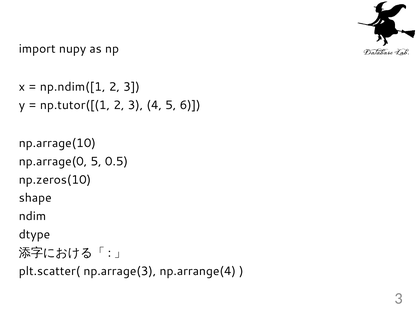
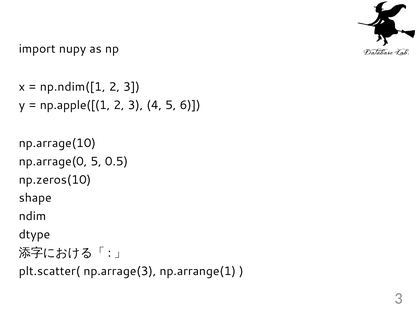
np.tutor([(1: np.tutor([(1 -> np.apple([(1
np.arrange(4: np.arrange(4 -> np.arrange(1
